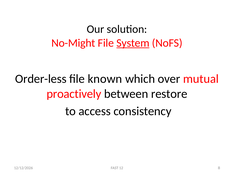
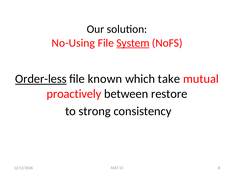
No-Might: No-Might -> No-Using
Order-less underline: none -> present
over: over -> take
access: access -> strong
